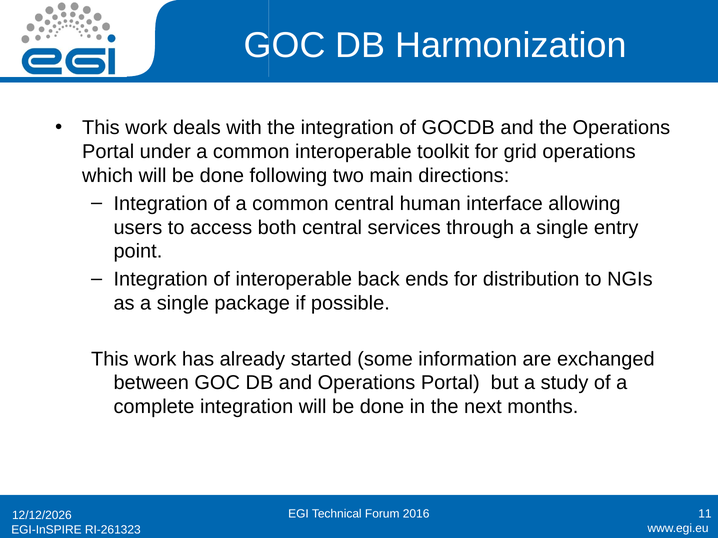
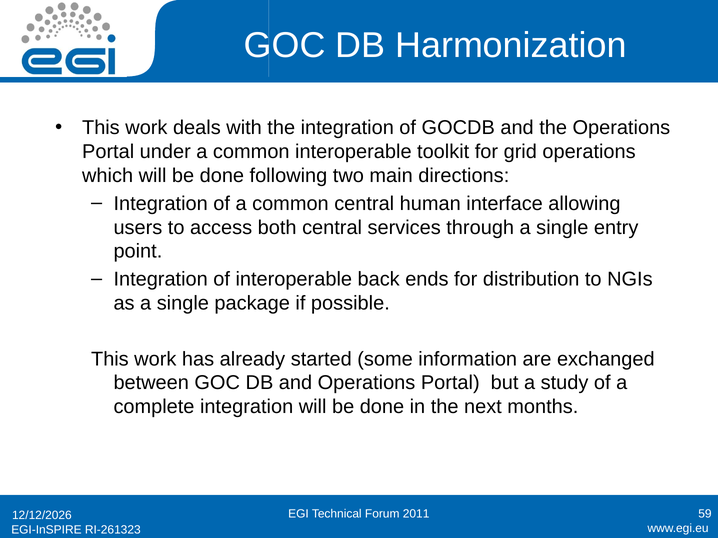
2016: 2016 -> 2011
11: 11 -> 59
